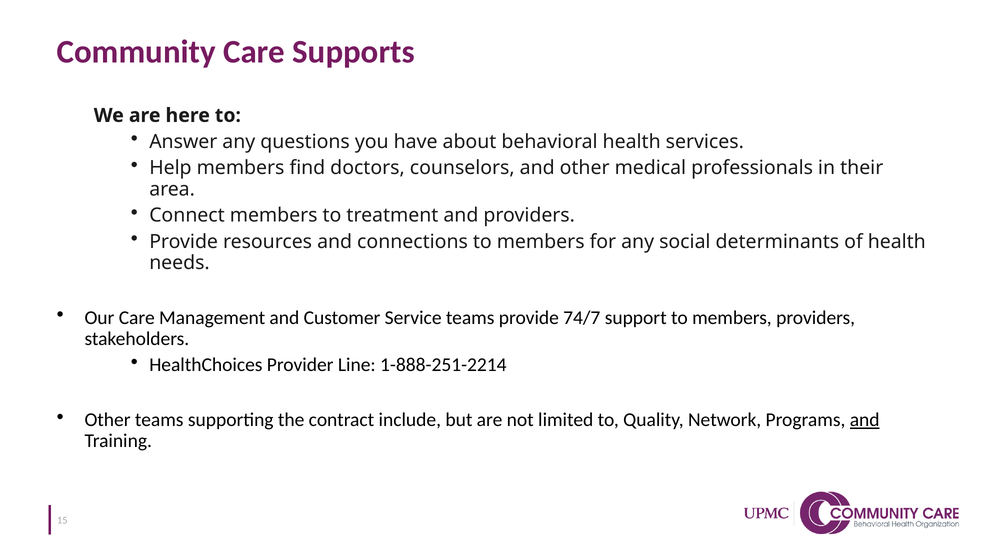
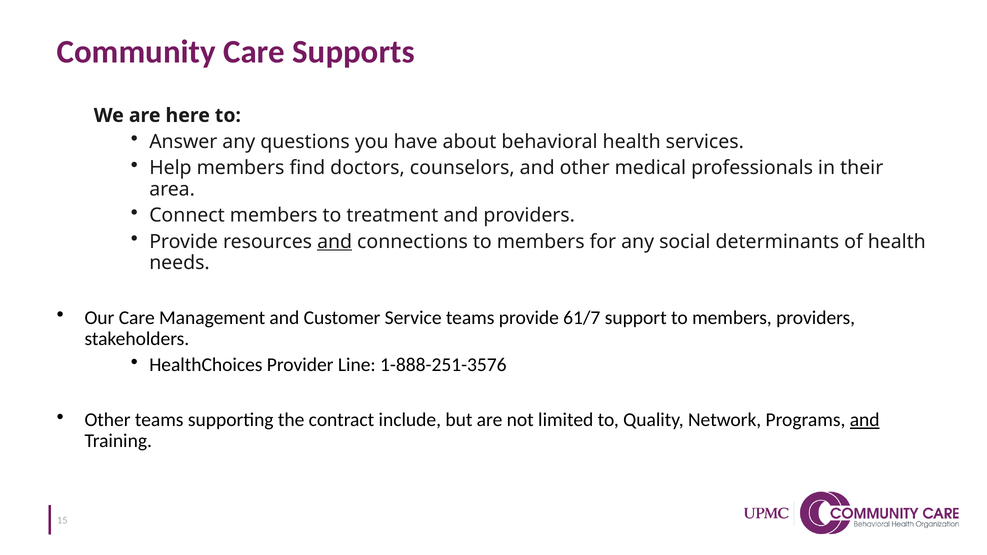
and at (335, 242) underline: none -> present
74/7: 74/7 -> 61/7
1-888-251-2214: 1-888-251-2214 -> 1-888-251-3576
